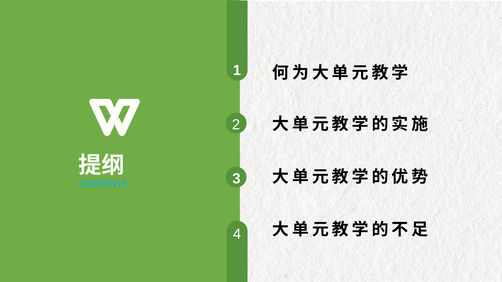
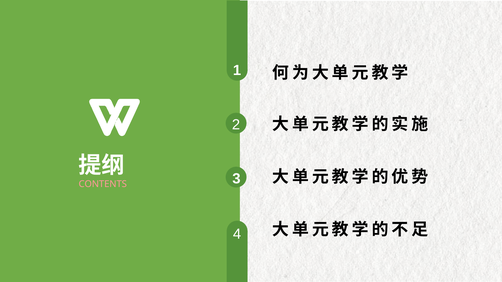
CONTENTS colour: light blue -> pink
